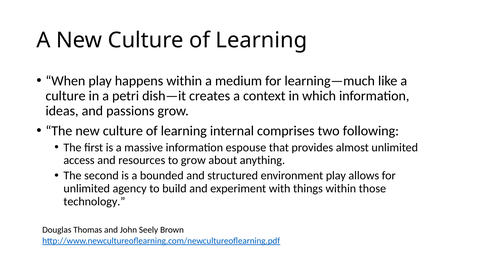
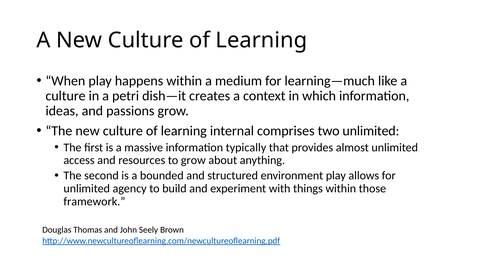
two following: following -> unlimited
espouse: espouse -> typically
technology: technology -> framework
